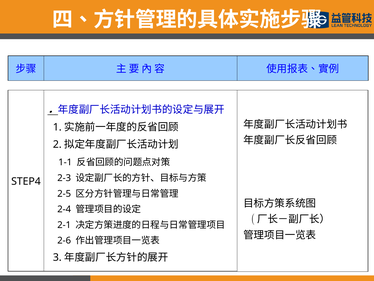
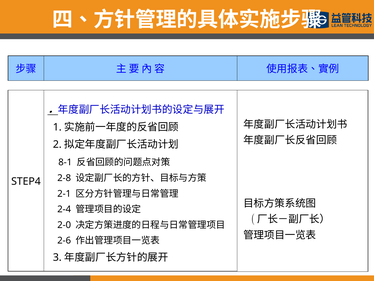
1-1: 1-1 -> 8-1
2-3: 2-3 -> 2-8
2-5: 2-5 -> 2-1
2-1: 2-1 -> 2-0
